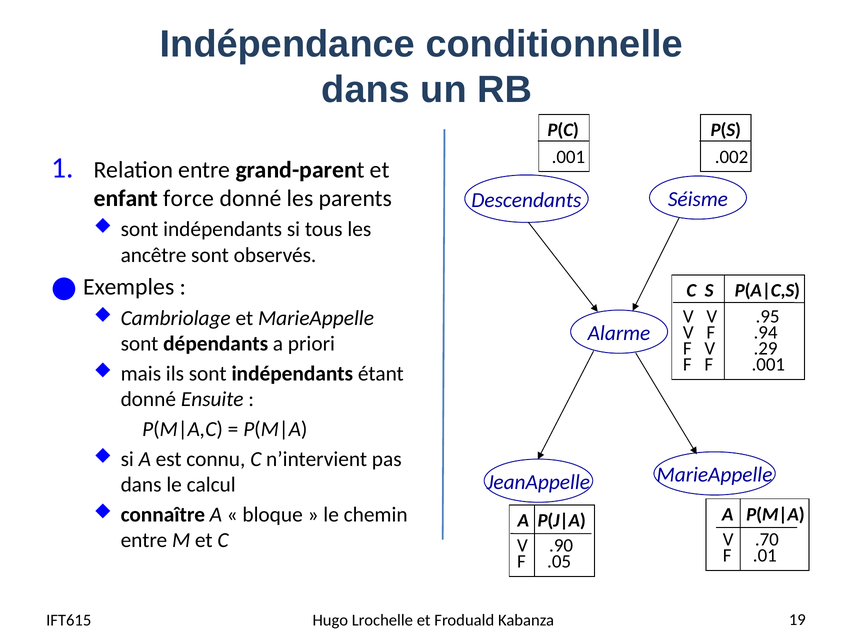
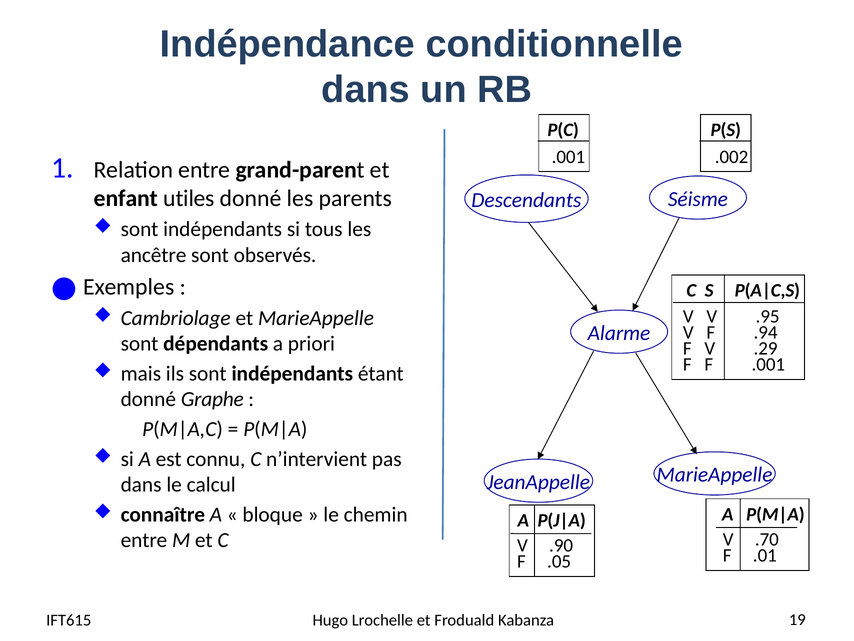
force: force -> utiles
Ensuite: Ensuite -> Graphe
